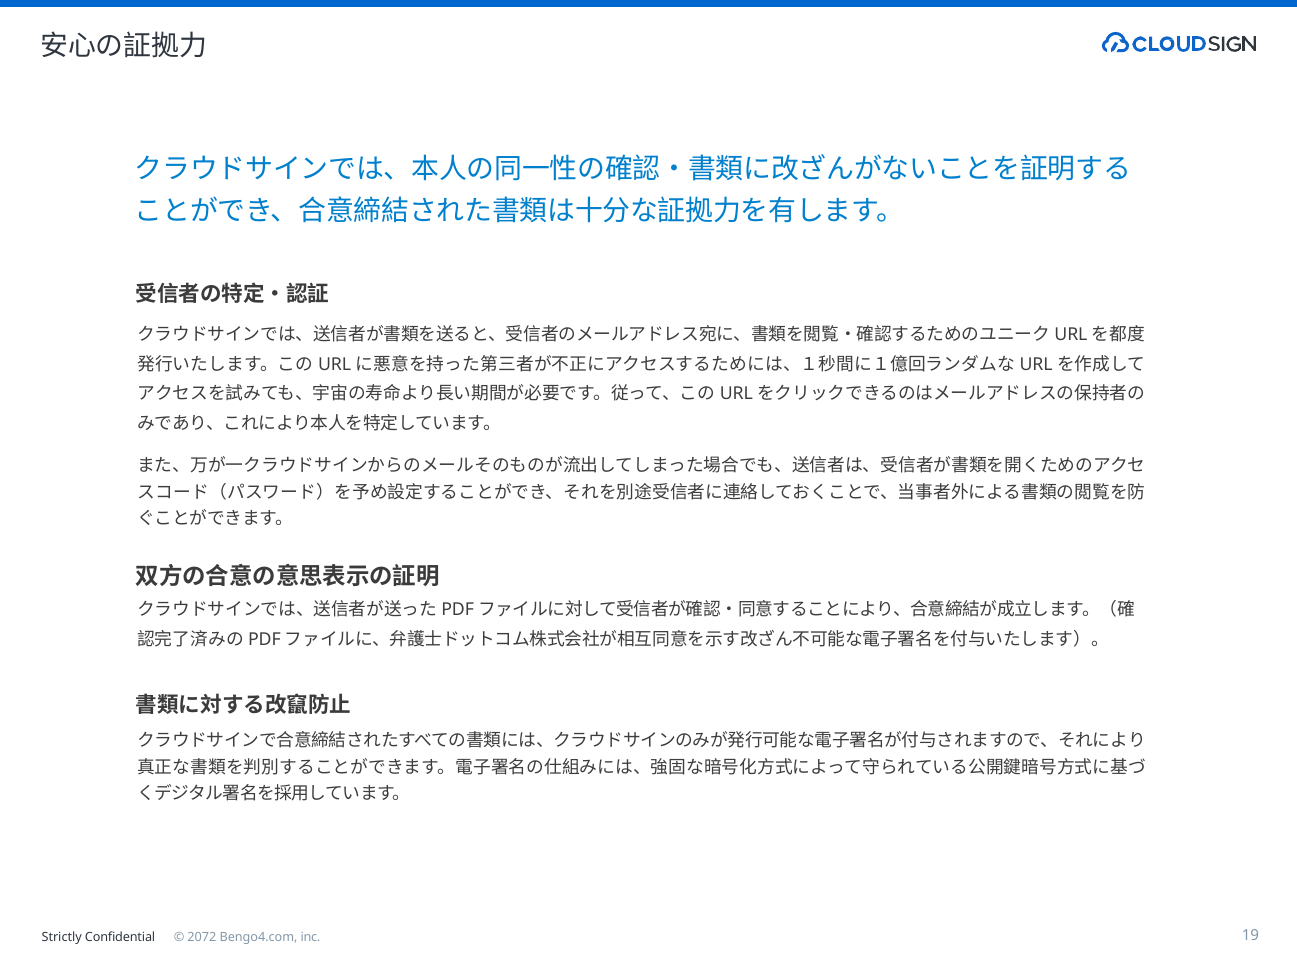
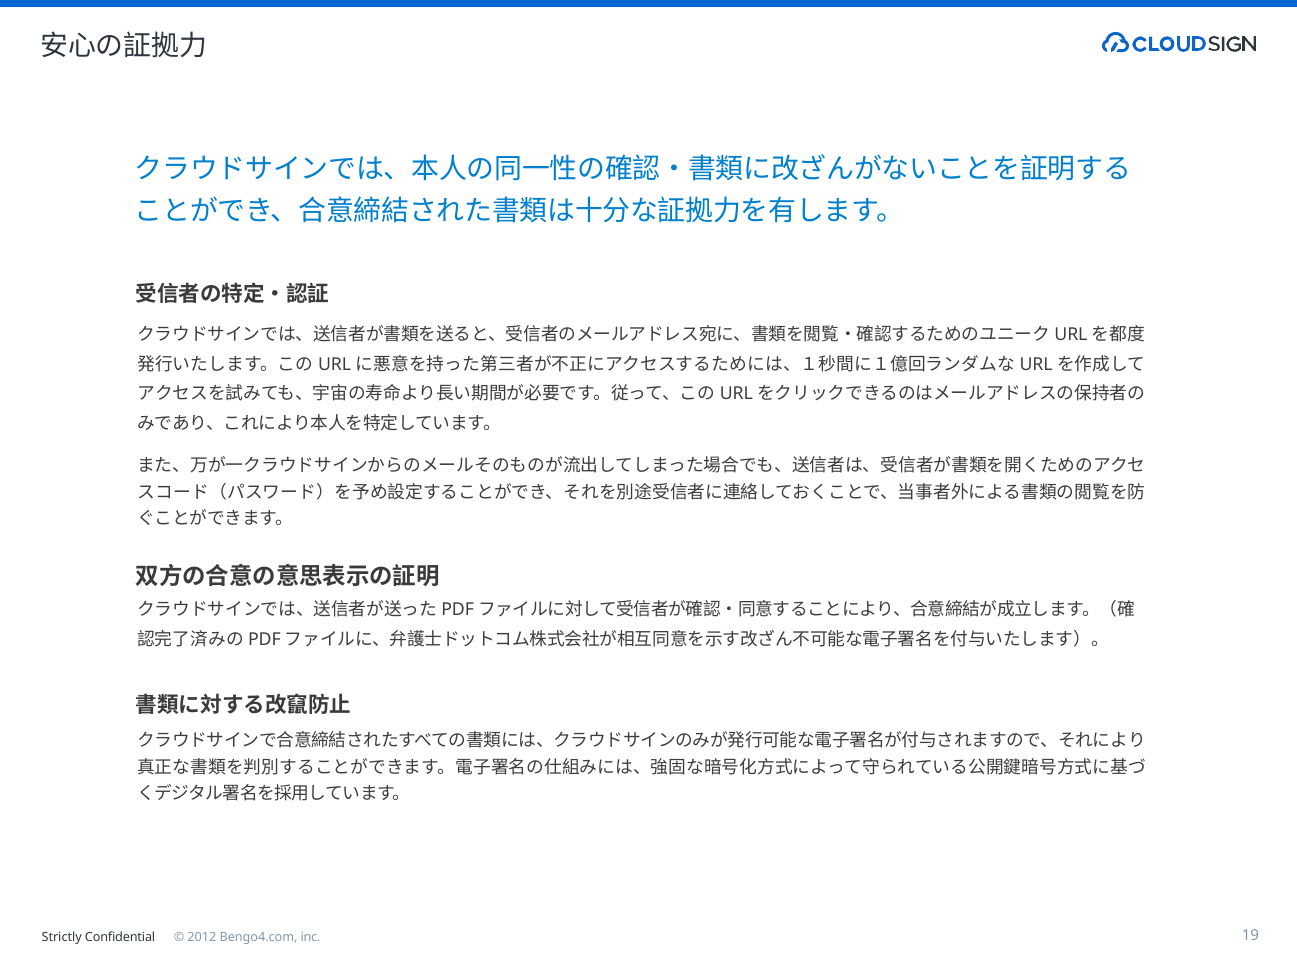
2072: 2072 -> 2012
